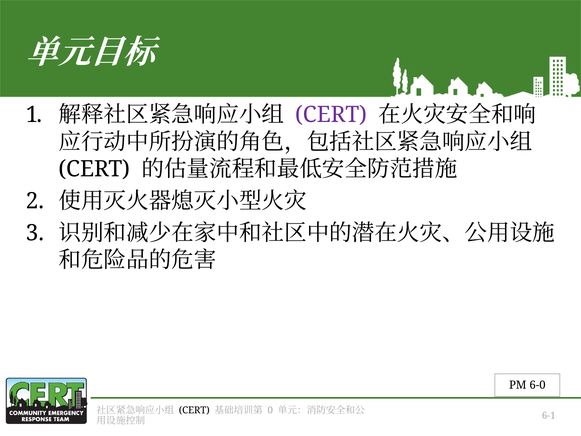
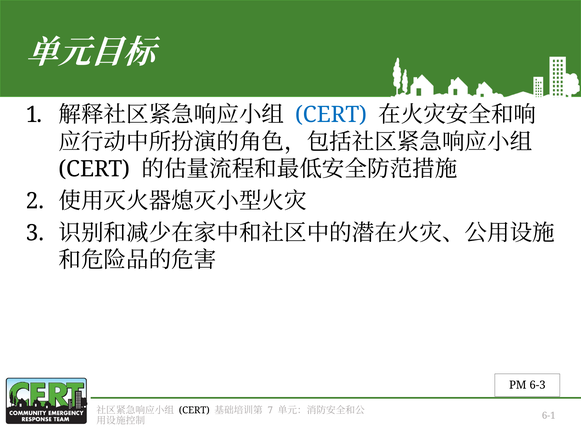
CERT at (331, 115) colour: purple -> blue
6-0: 6-0 -> 6-3
0: 0 -> 7
